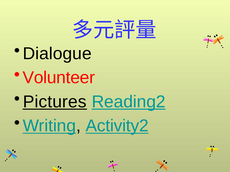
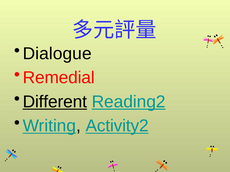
Volunteer: Volunteer -> Remedial
Pictures: Pictures -> Different
